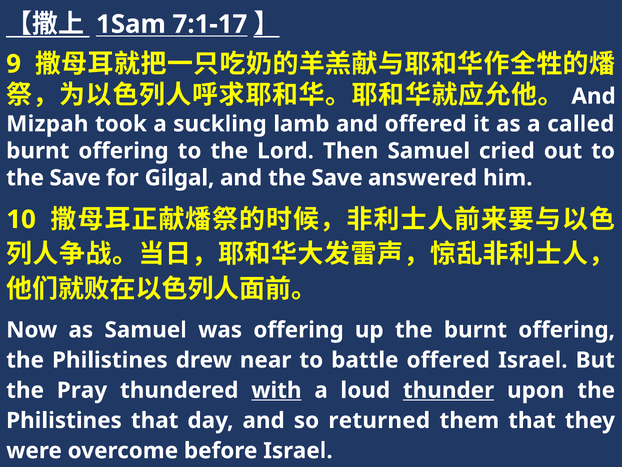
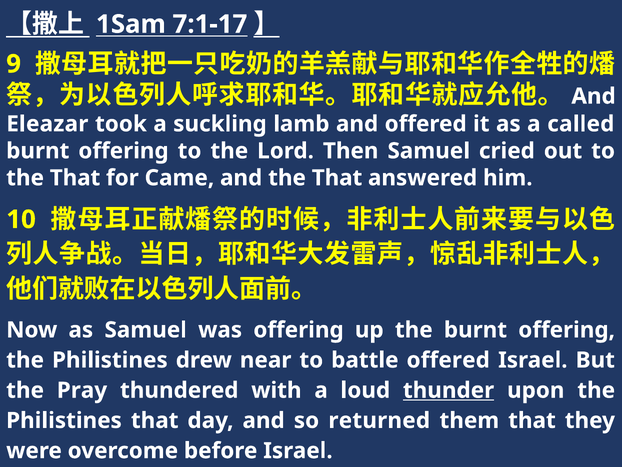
Mizpah: Mizpah -> Eleazar
Save at (75, 178): Save -> That
Gilgal: Gilgal -> Came
and the Save: Save -> That
with underline: present -> none
